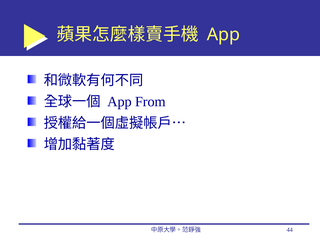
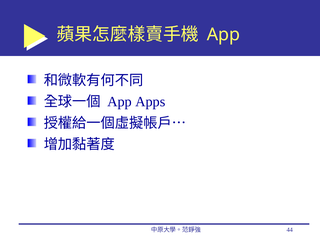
From: From -> Apps
